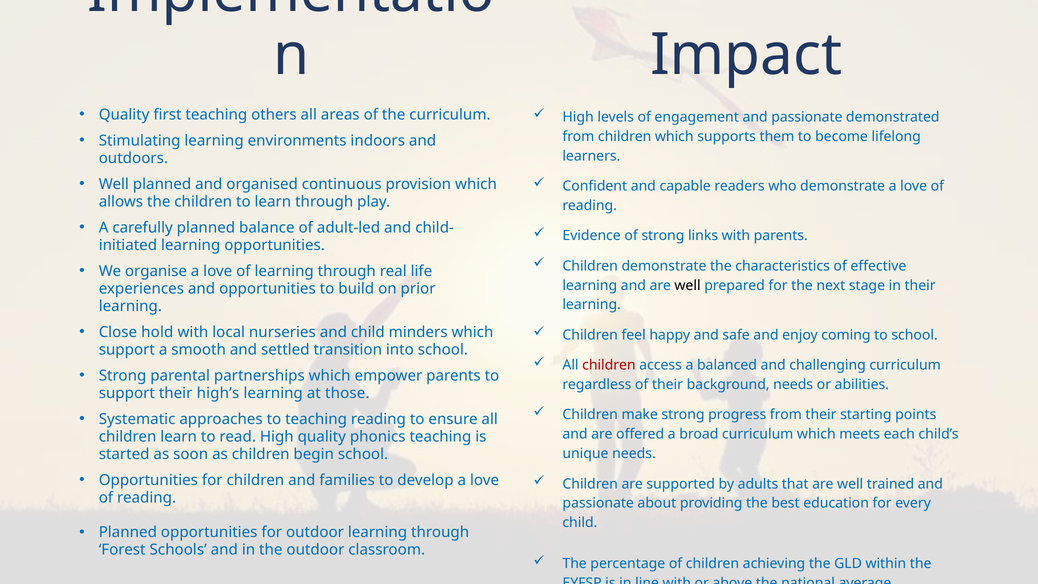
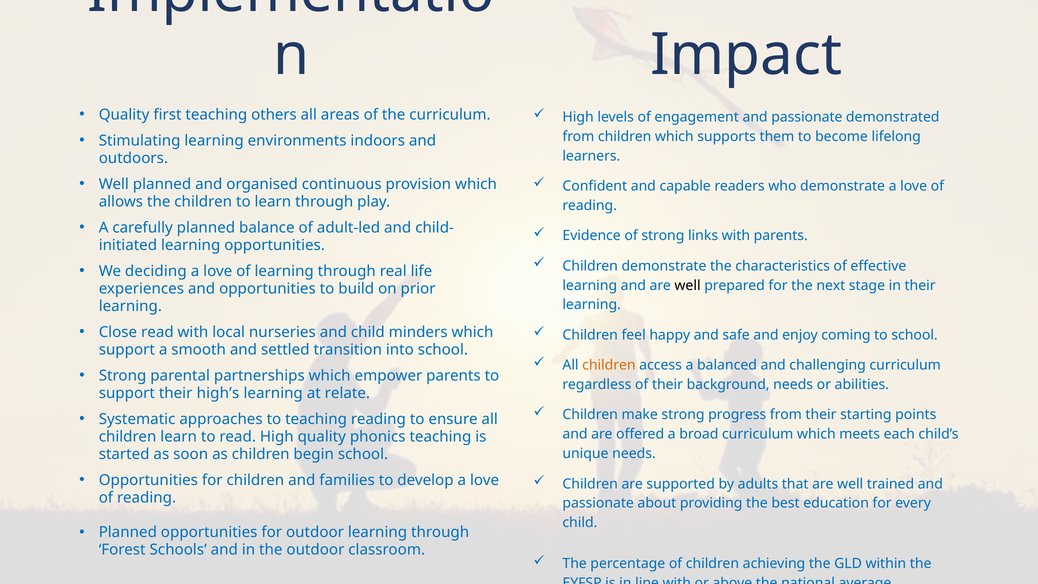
organise: organise -> deciding
Close hold: hold -> read
children at (609, 365) colour: red -> orange
those: those -> relate
